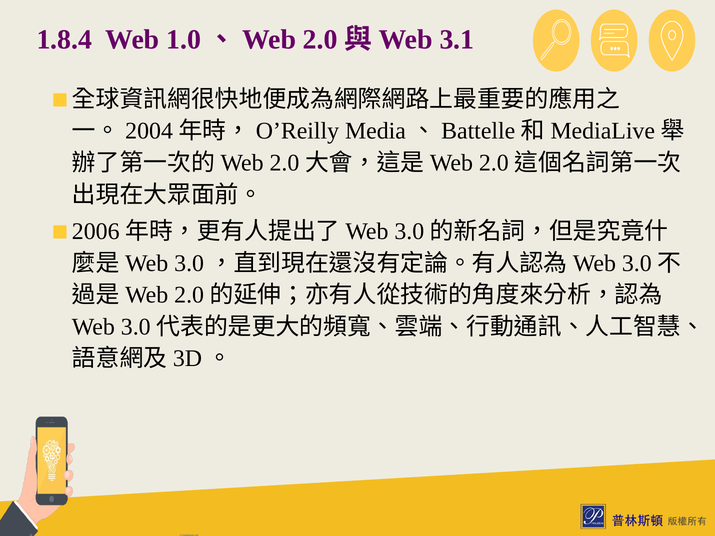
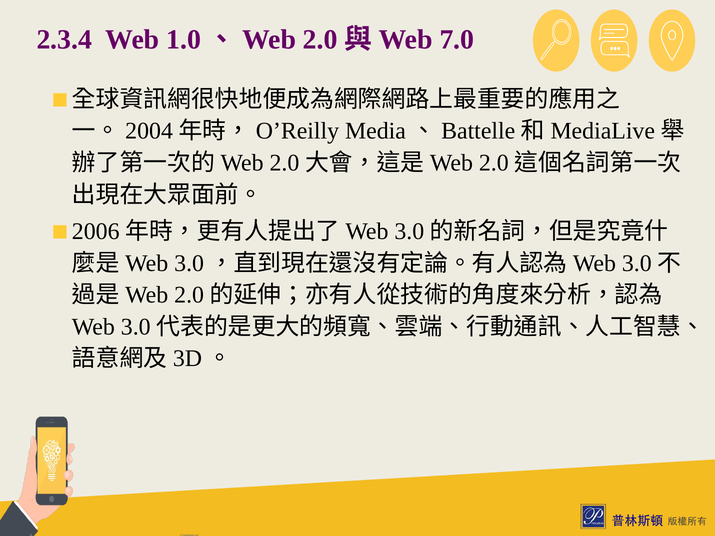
1.8.4: 1.8.4 -> 2.3.4
3.1: 3.1 -> 7.0
